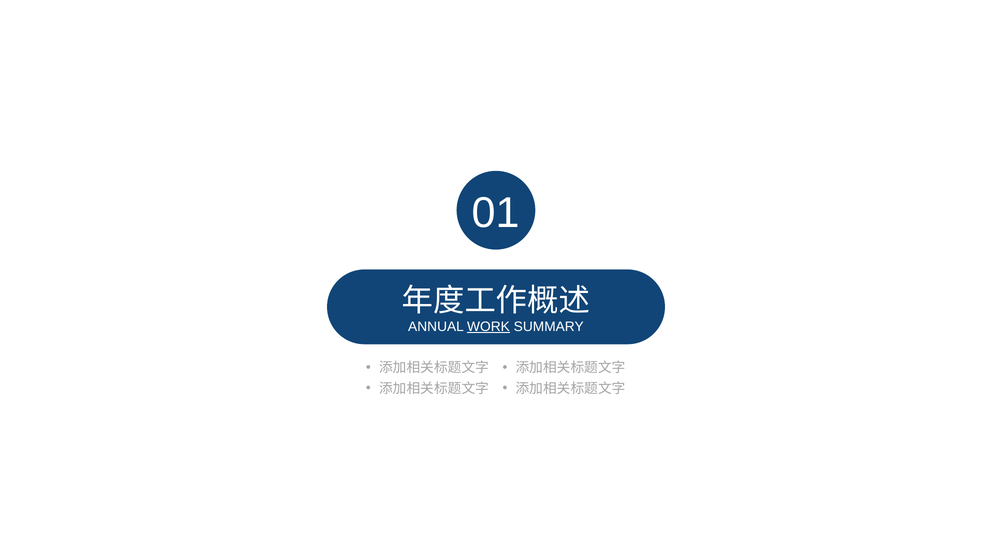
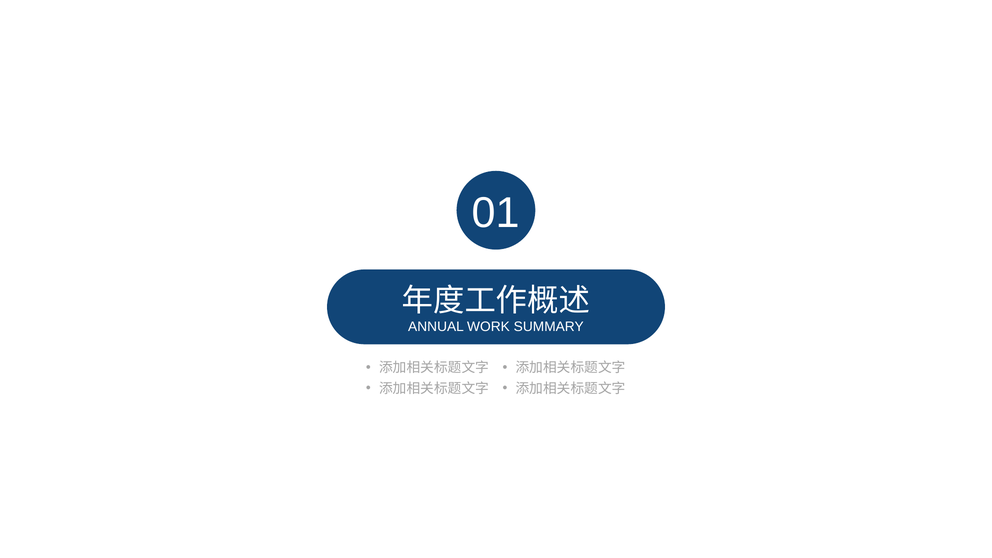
WORK underline: present -> none
